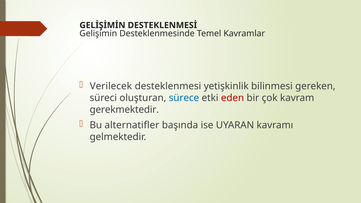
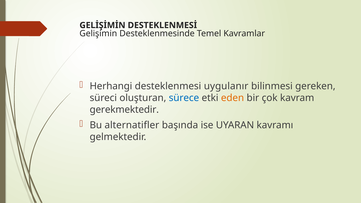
Verilecek: Verilecek -> Herhangi
yetişkinlik: yetişkinlik -> uygulanır
eden colour: red -> orange
